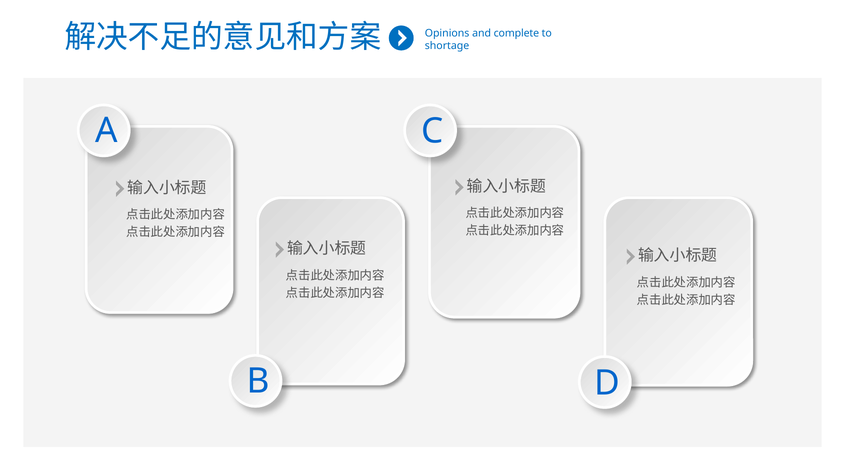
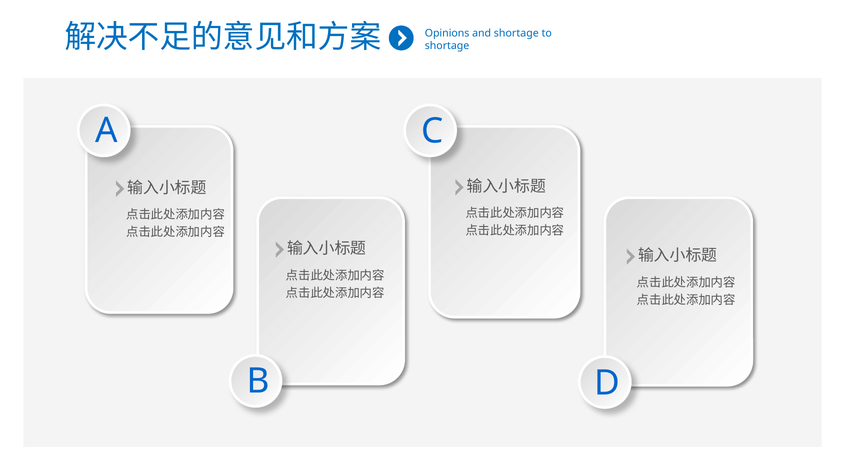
and complete: complete -> shortage
